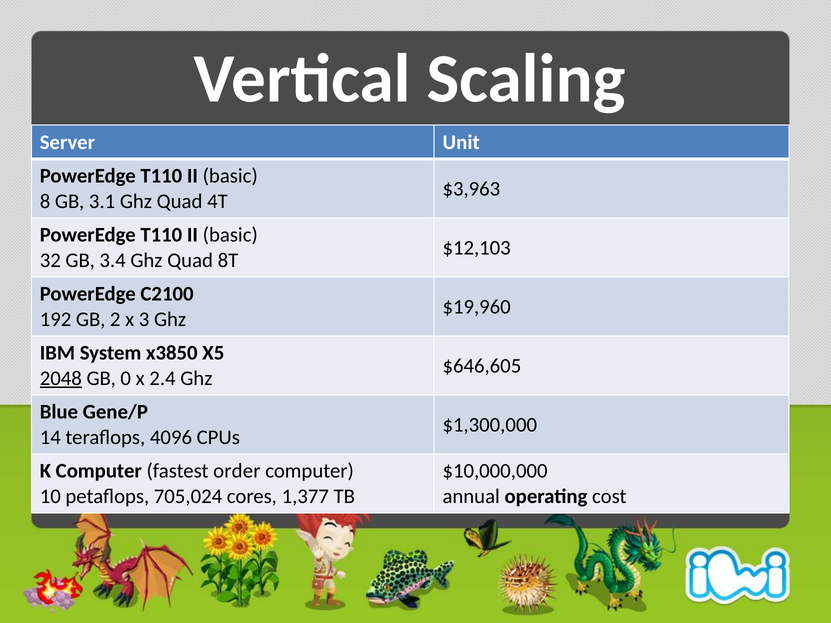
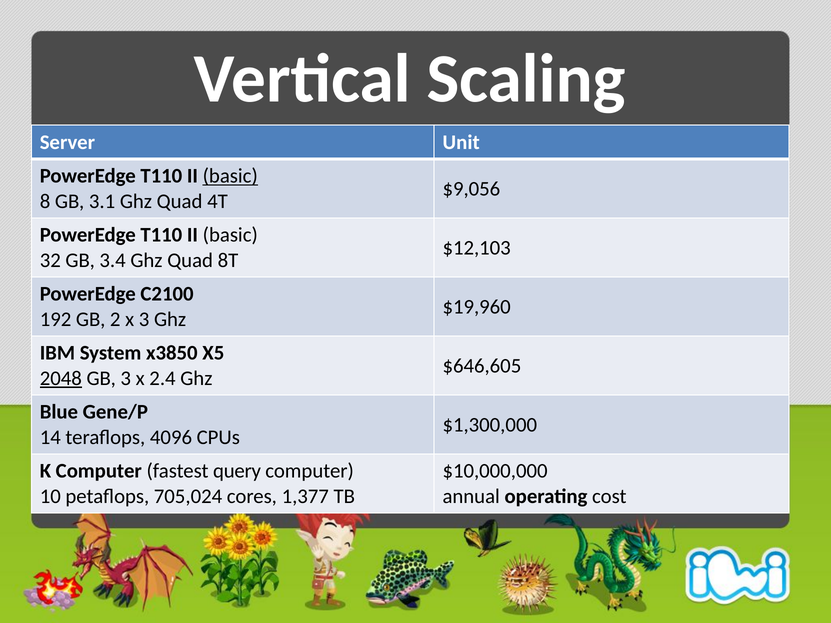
basic at (230, 176) underline: none -> present
$3,963: $3,963 -> $9,056
GB 0: 0 -> 3
order: order -> query
